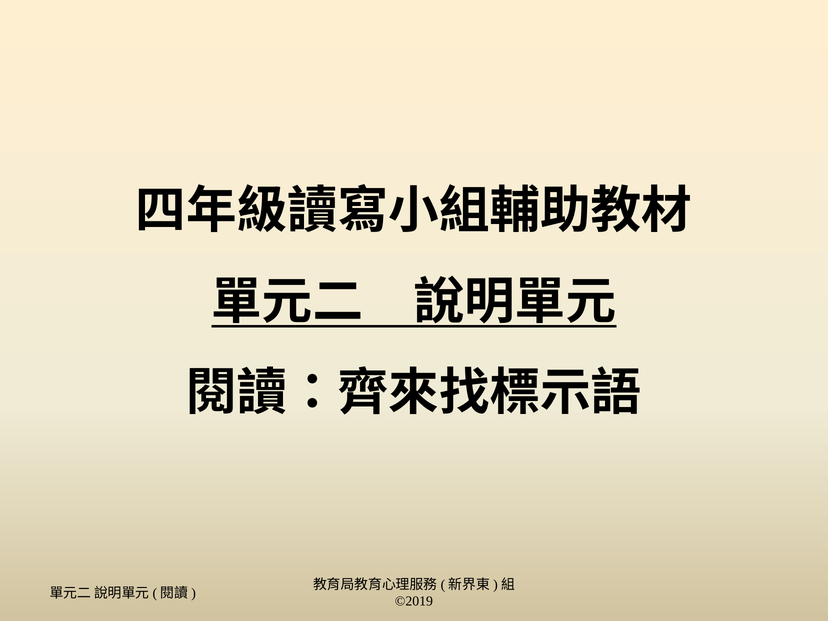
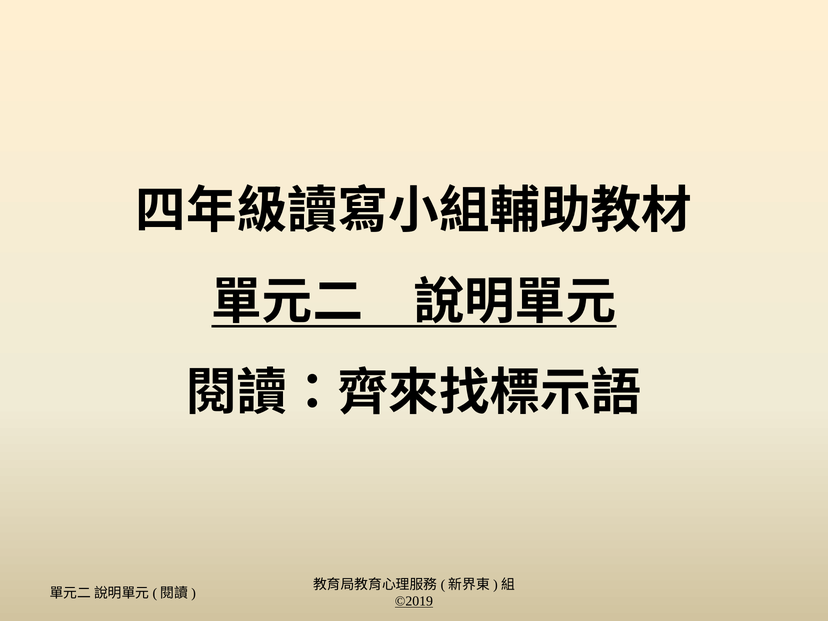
©2019 underline: none -> present
